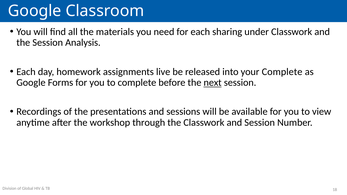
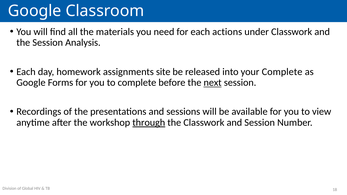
sharing: sharing -> actions
live: live -> site
through underline: none -> present
